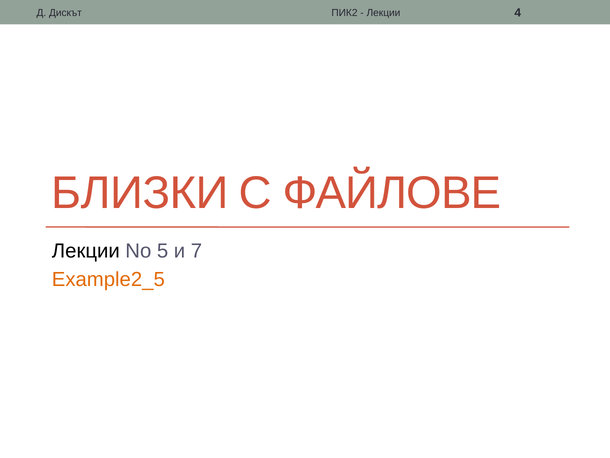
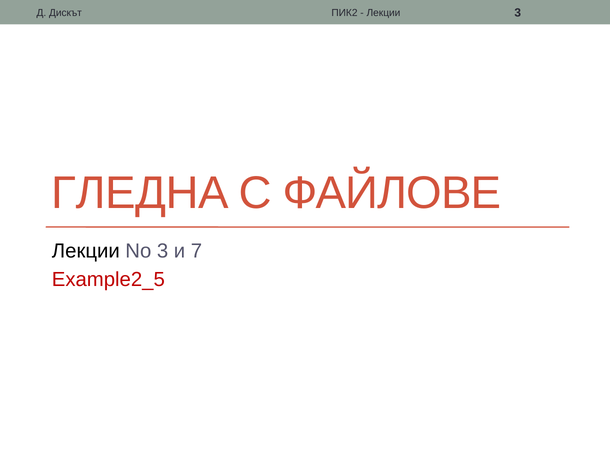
Лекции 4: 4 -> 3
БЛИЗКИ: БЛИЗКИ -> ГЛЕДНА
No 5: 5 -> 3
Example2_5 colour: orange -> red
